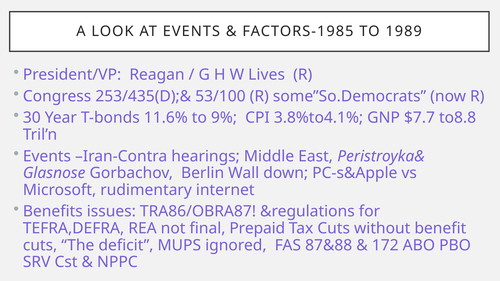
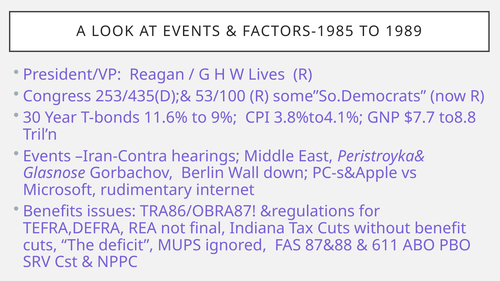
Prepaid: Prepaid -> Indiana
172: 172 -> 611
